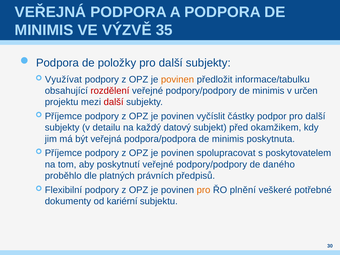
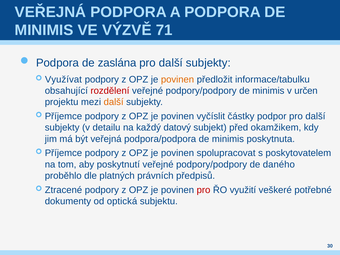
35: 35 -> 71
položky: položky -> zaslána
další at (114, 102) colour: red -> orange
Flexibilní: Flexibilní -> Ztracené
pro at (203, 190) colour: orange -> red
plnění: plnění -> využití
kariérní: kariérní -> optická
